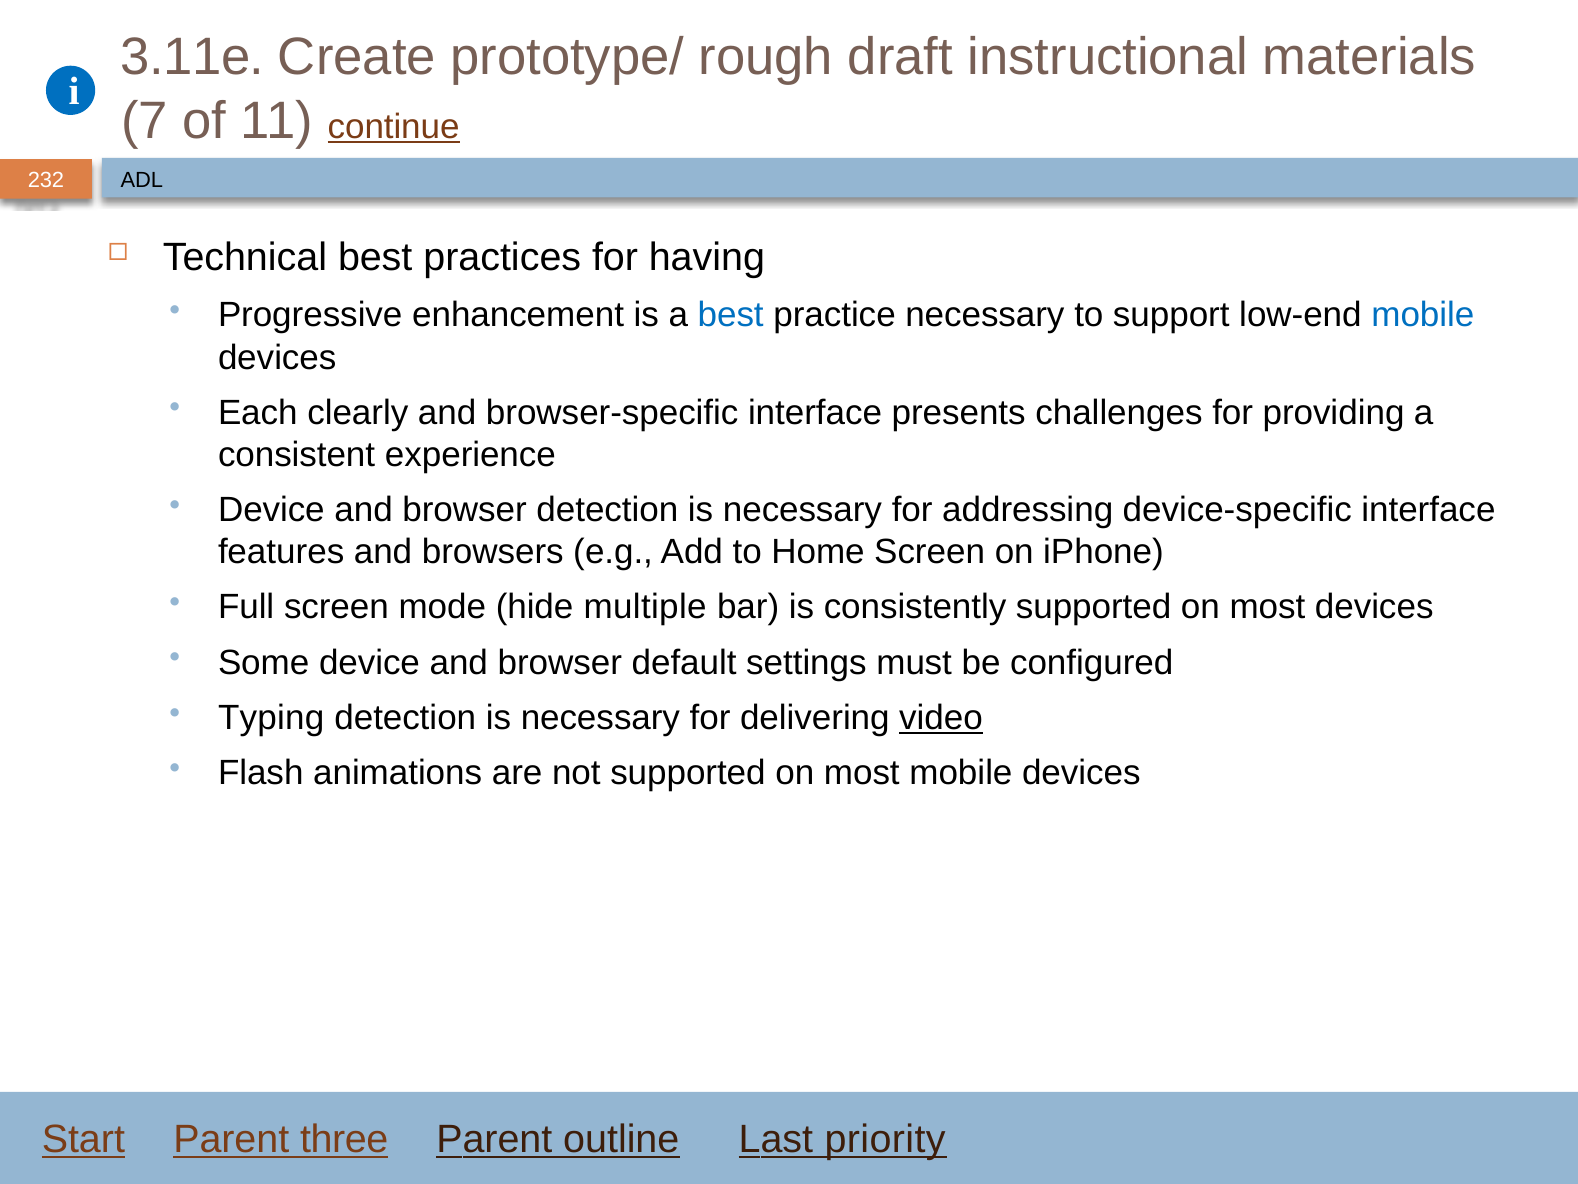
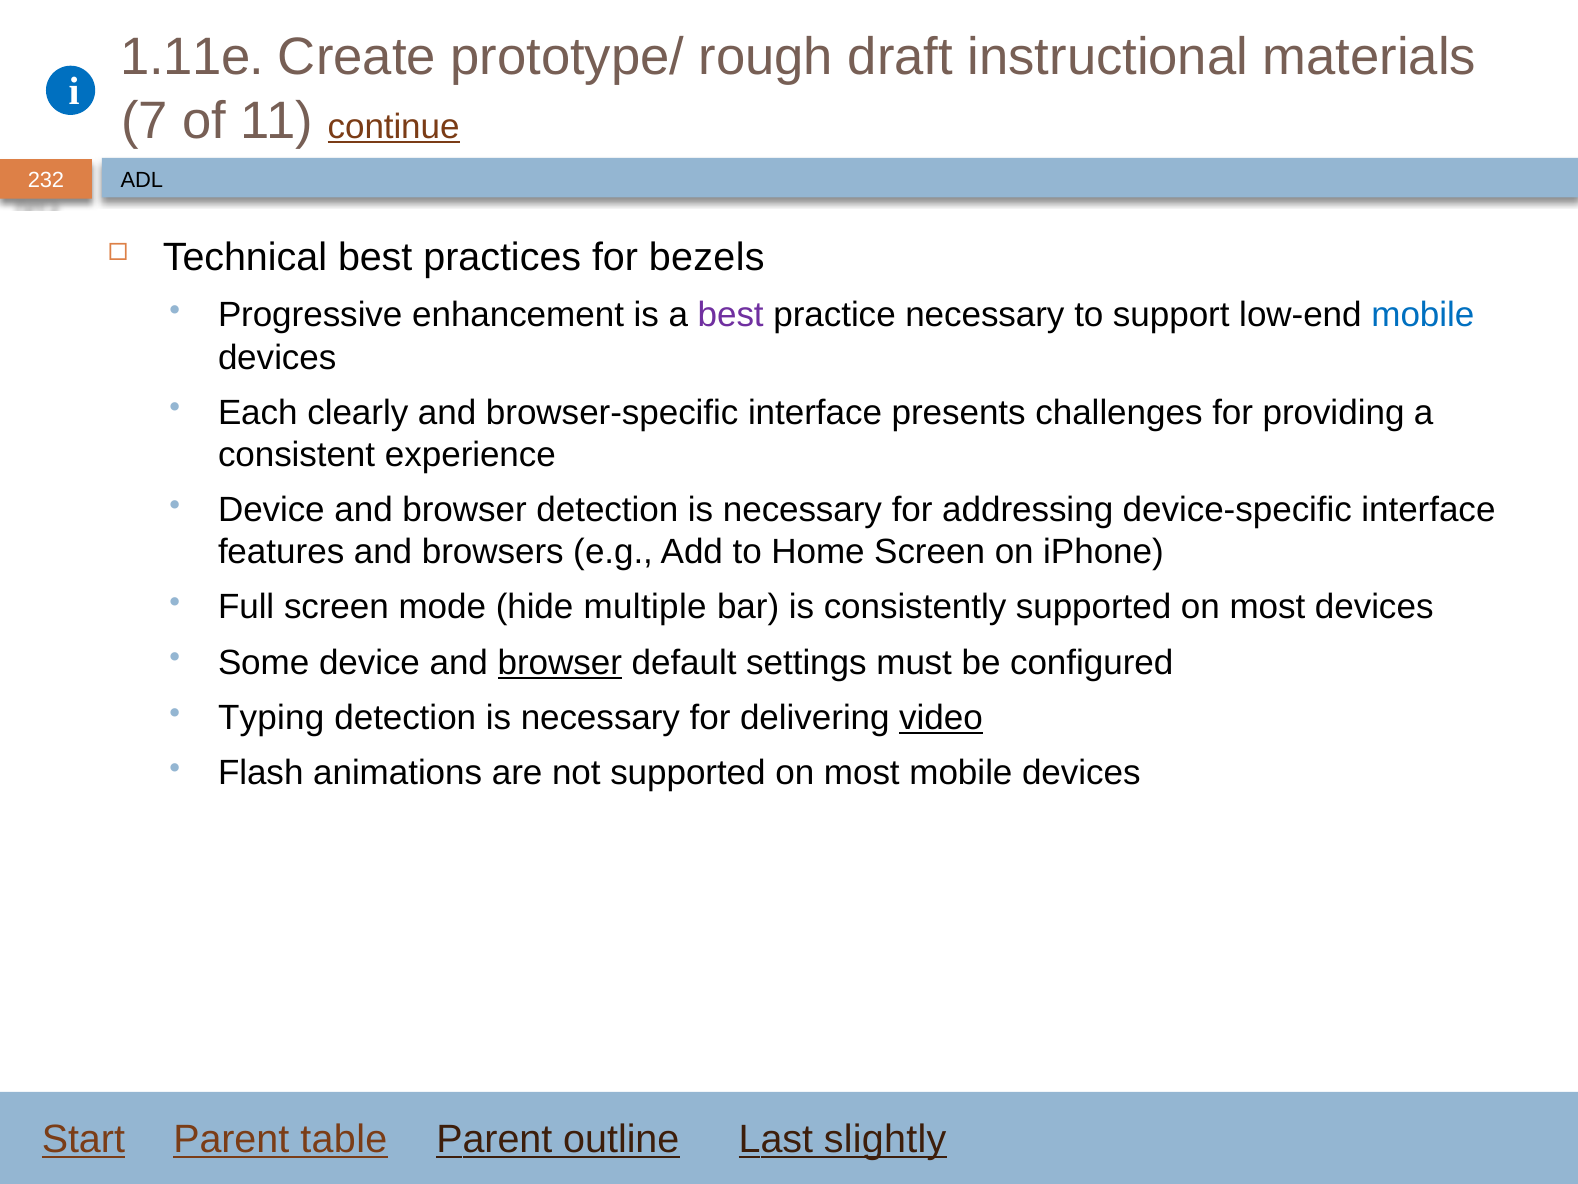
3.11e: 3.11e -> 1.11e
having: having -> bezels
best at (731, 315) colour: blue -> purple
browser at (560, 662) underline: none -> present
three: three -> table
priority: priority -> slightly
